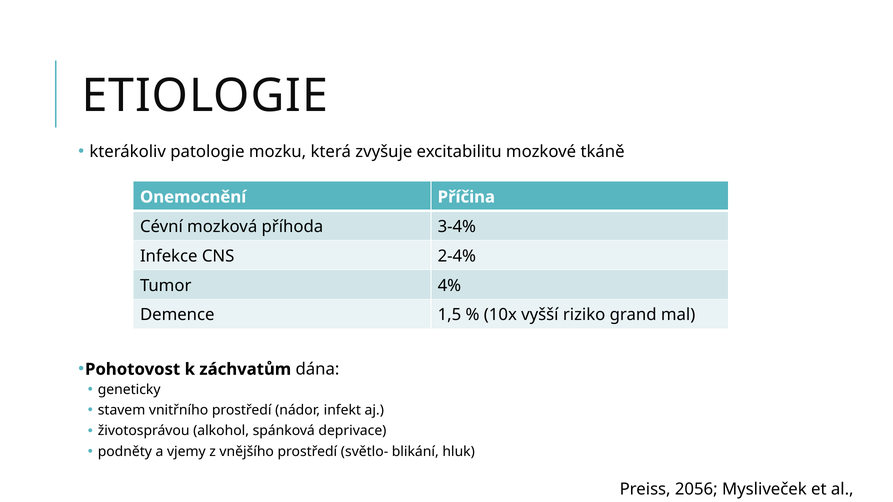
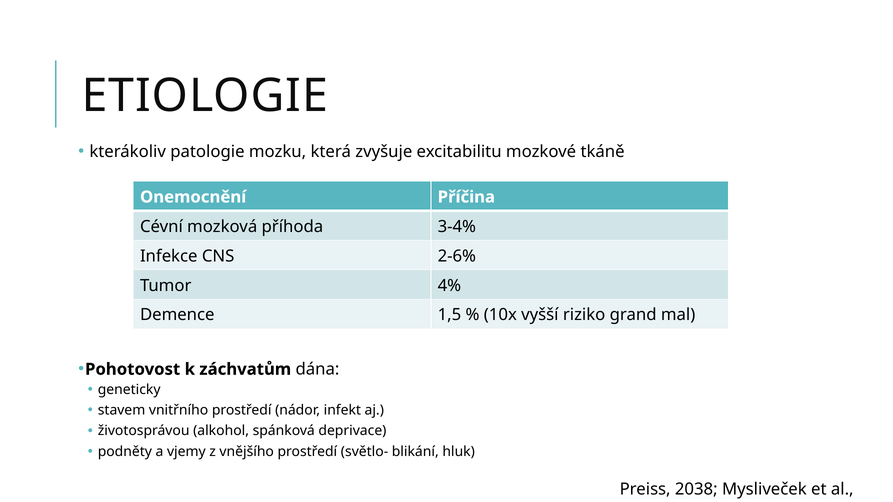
2-4%: 2-4% -> 2-6%
2056: 2056 -> 2038
